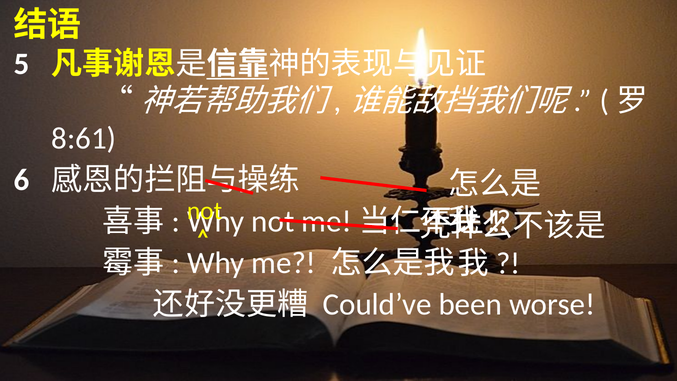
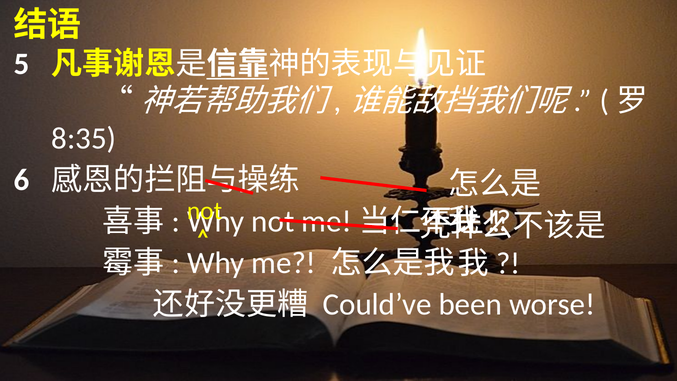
8:61: 8:61 -> 8:35
